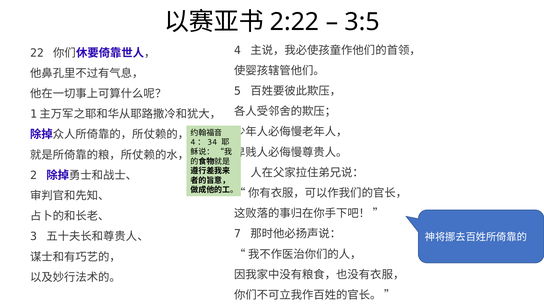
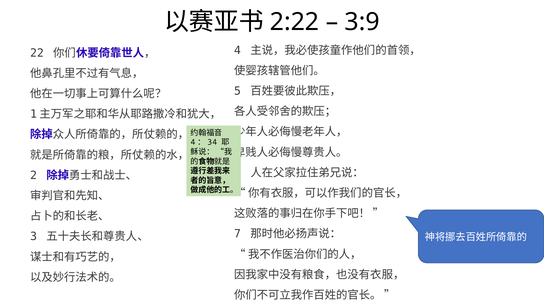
3:5: 3:5 -> 3:9
